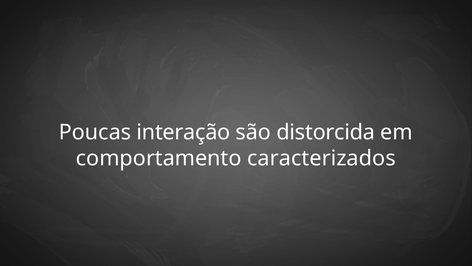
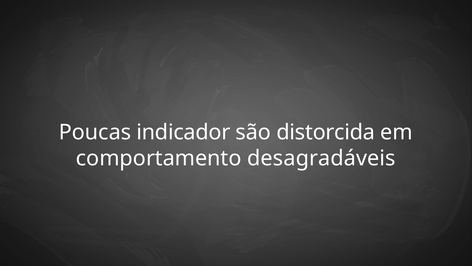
interação: interação -> indicador
caracterizados: caracterizados -> desagradáveis
